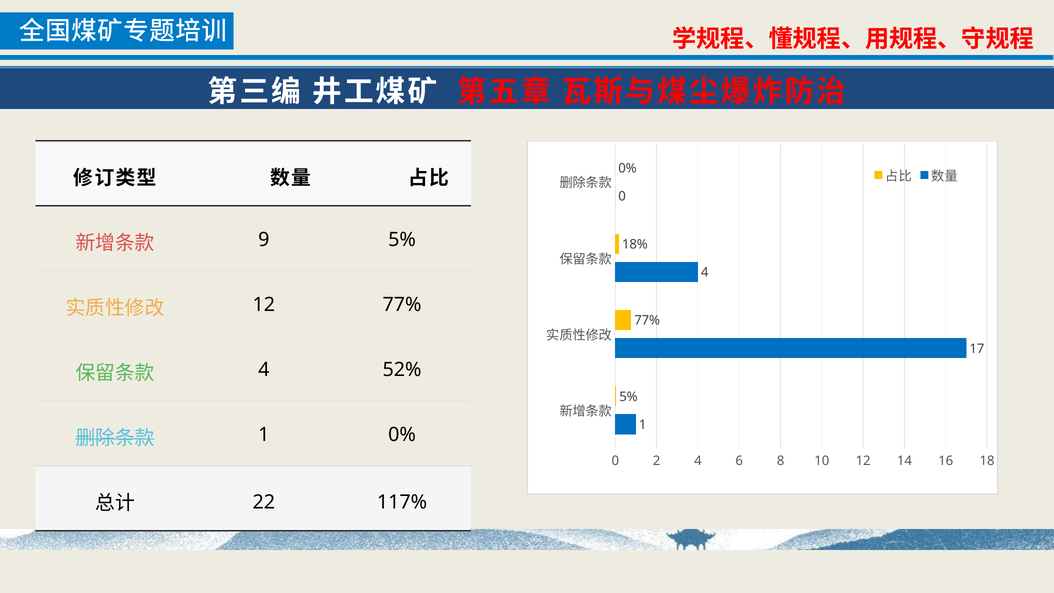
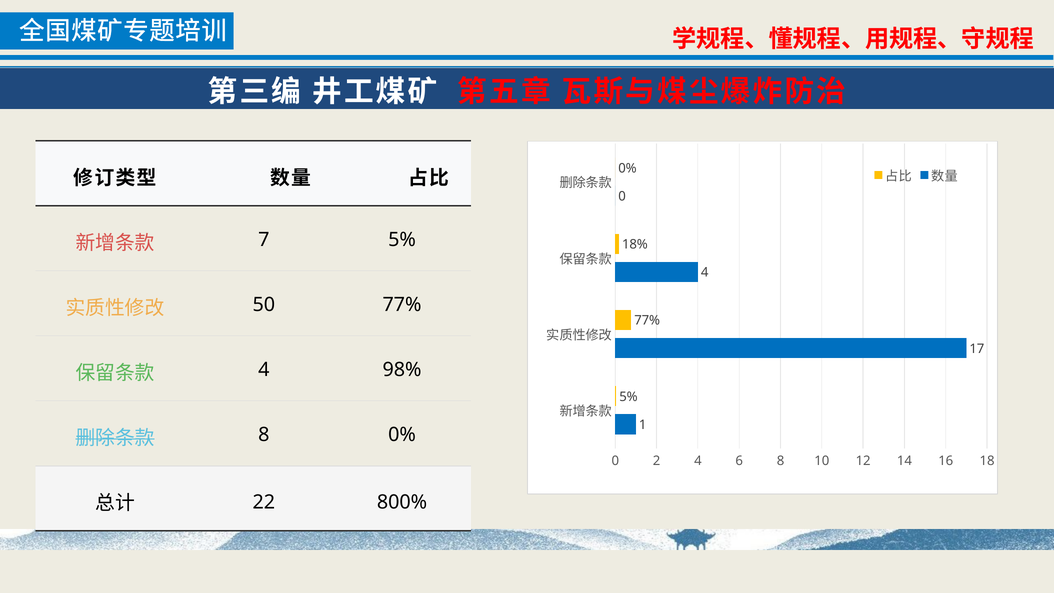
9: 9 -> 7
12 at (264, 305): 12 -> 50
52%: 52% -> 98%
1 at (264, 435): 1 -> 8
117%: 117% -> 800%
